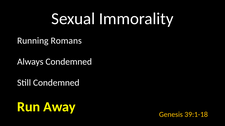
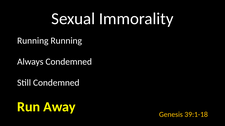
Running Romans: Romans -> Running
